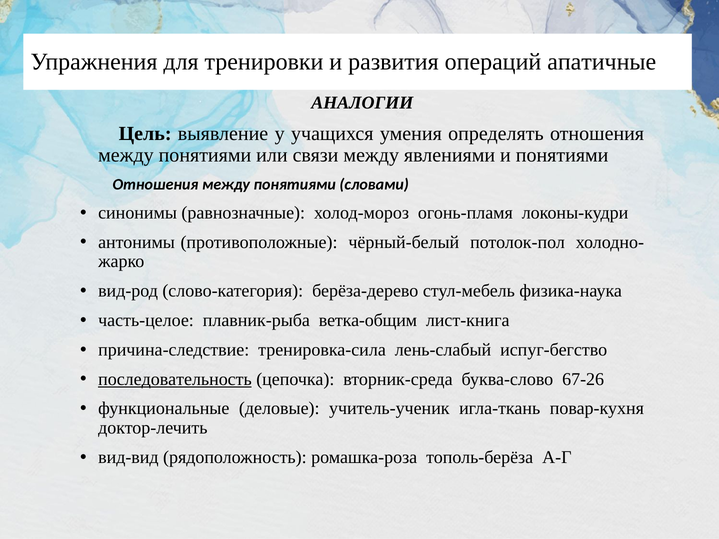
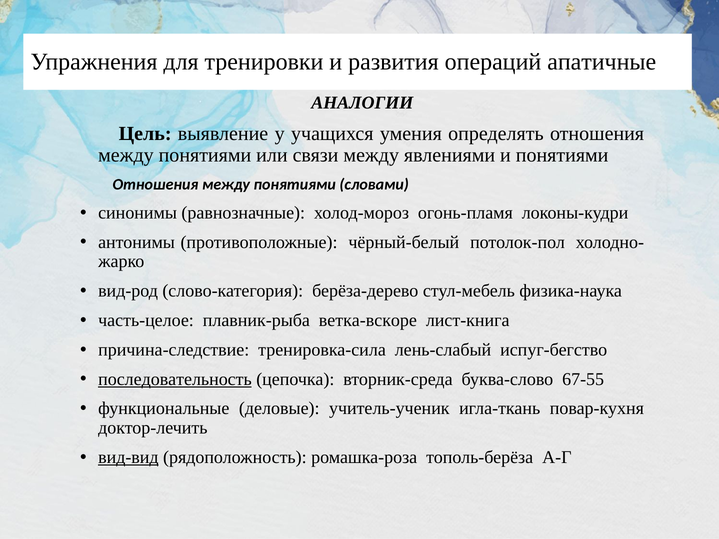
ветка-общим: ветка-общим -> ветка-вскоре
67-26: 67-26 -> 67-55
вид-вид underline: none -> present
